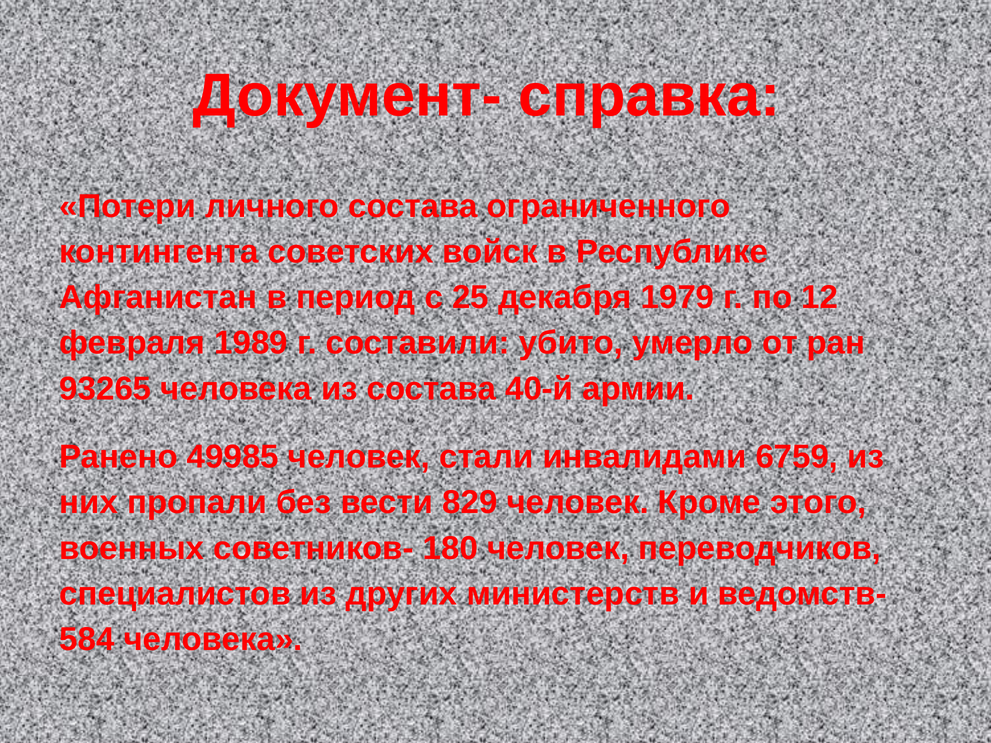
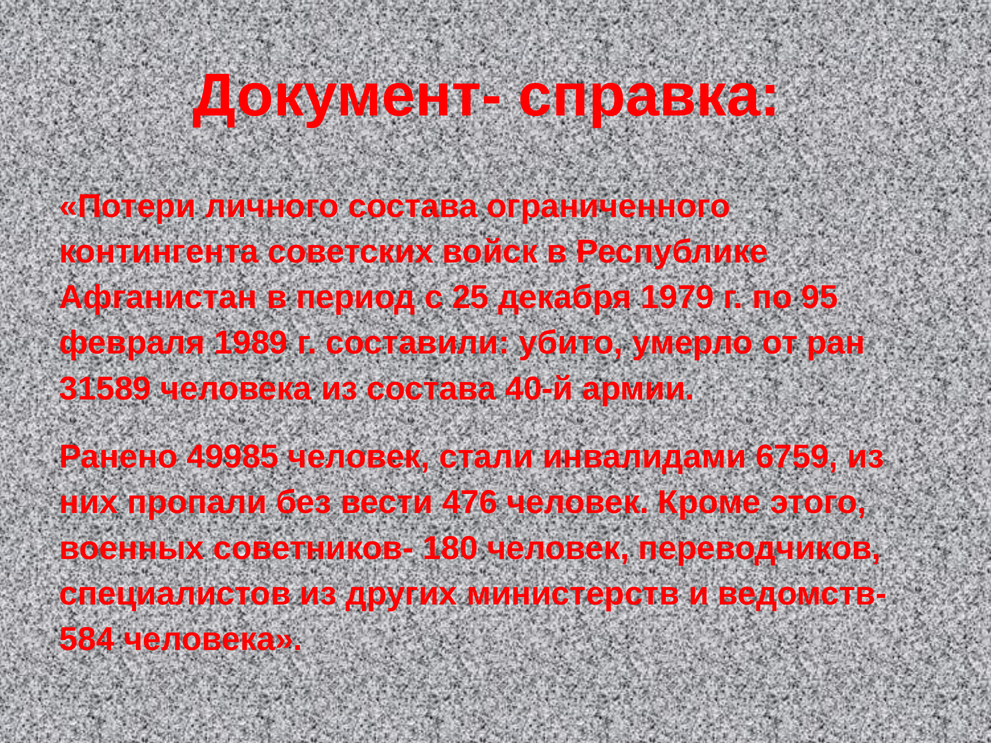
12: 12 -> 95
93265: 93265 -> 31589
829: 829 -> 476
